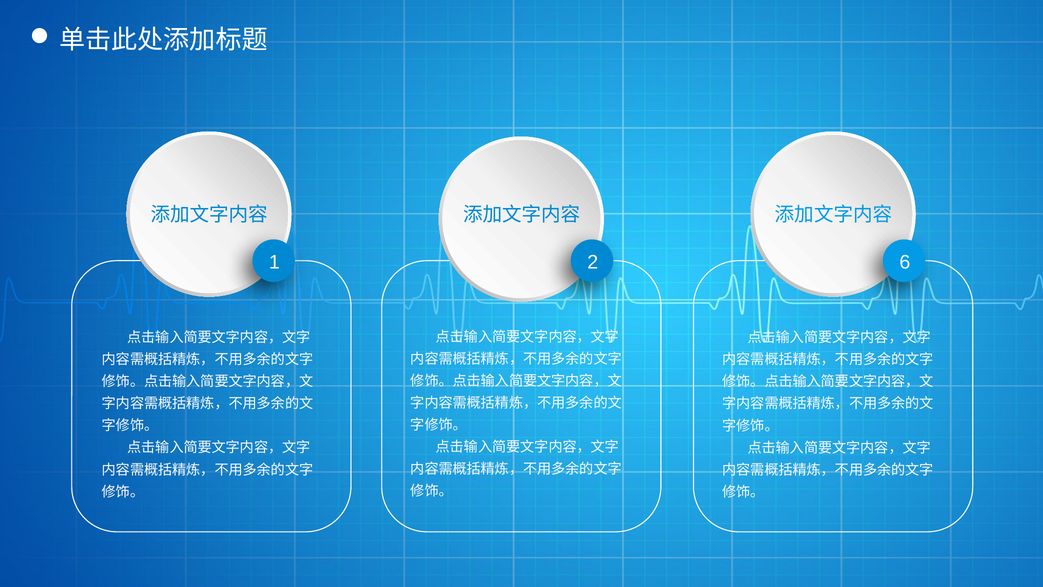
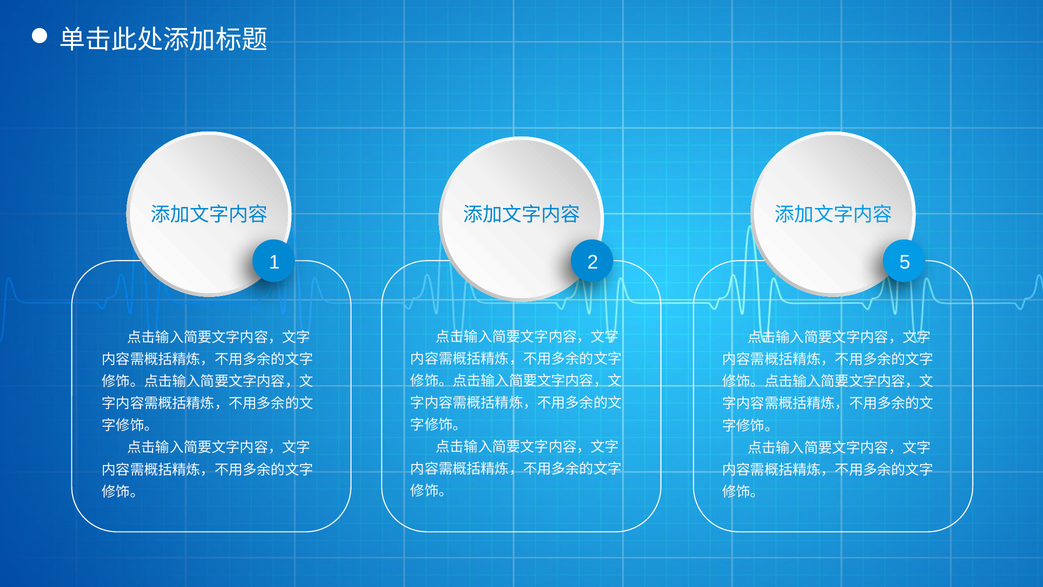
6: 6 -> 5
